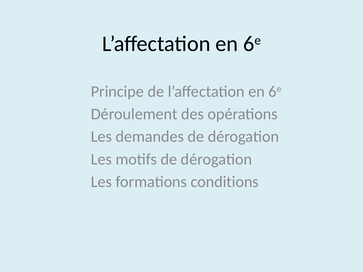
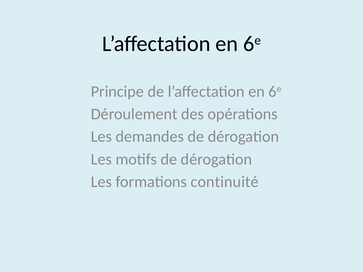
conditions: conditions -> continuité
